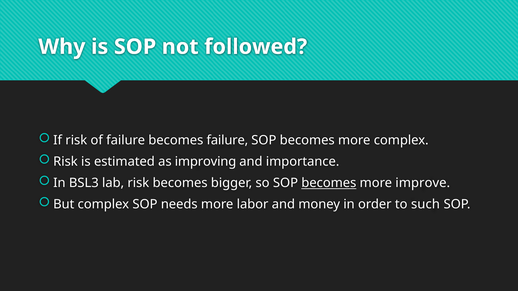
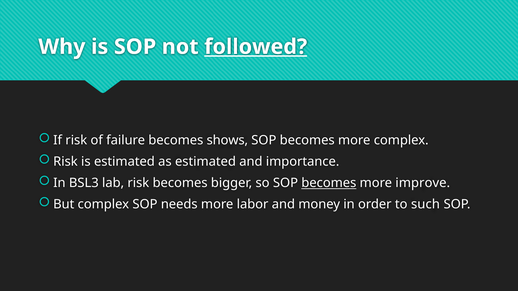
followed underline: none -> present
becomes failure: failure -> shows
as improving: improving -> estimated
